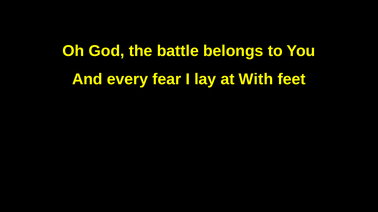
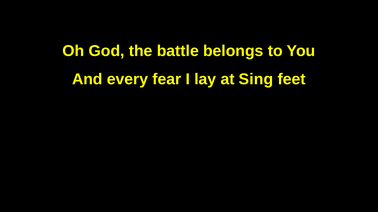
With: With -> Sing
